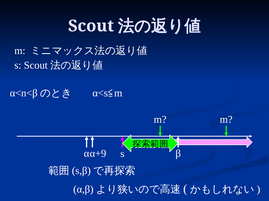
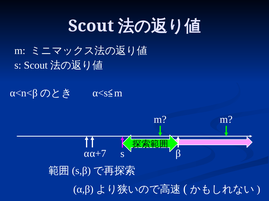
α+9: α+9 -> α+7
